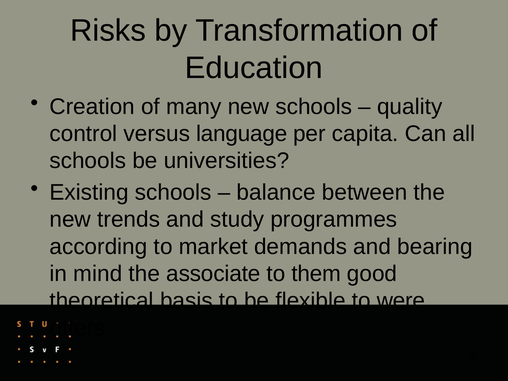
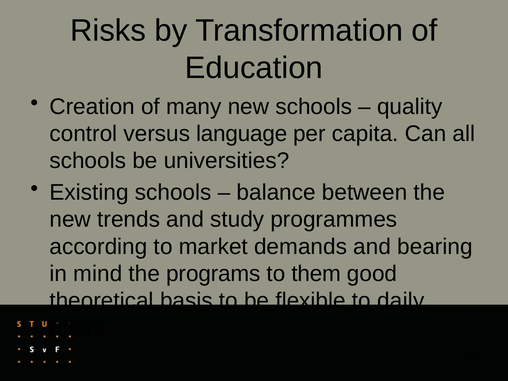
associate: associate -> programs
were: were -> daily
